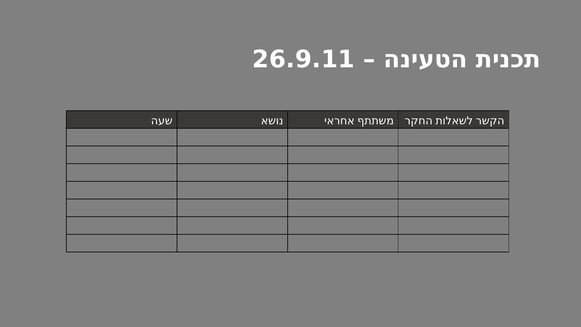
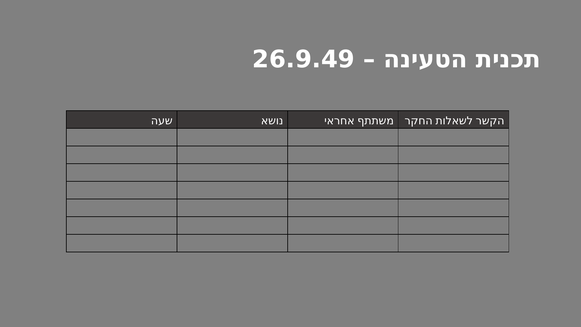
26.9.11: 26.9.11 -> 26.9.49
